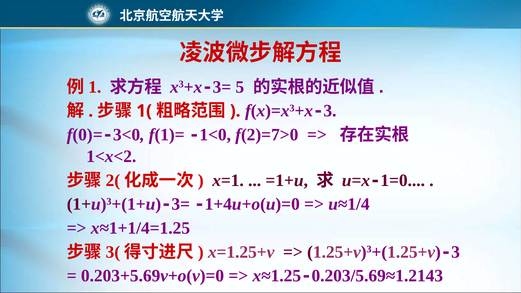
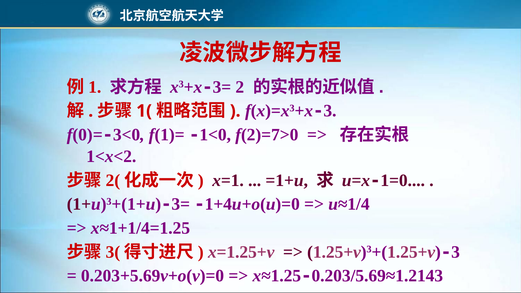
5: 5 -> 2
